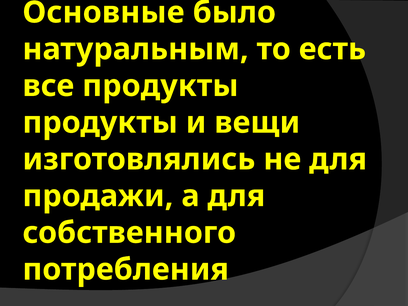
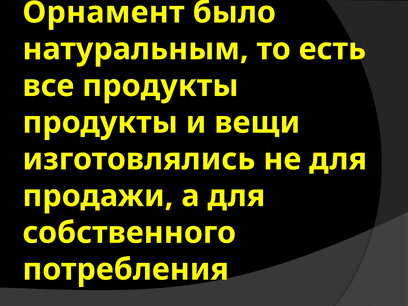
Основные: Основные -> Орнамент
